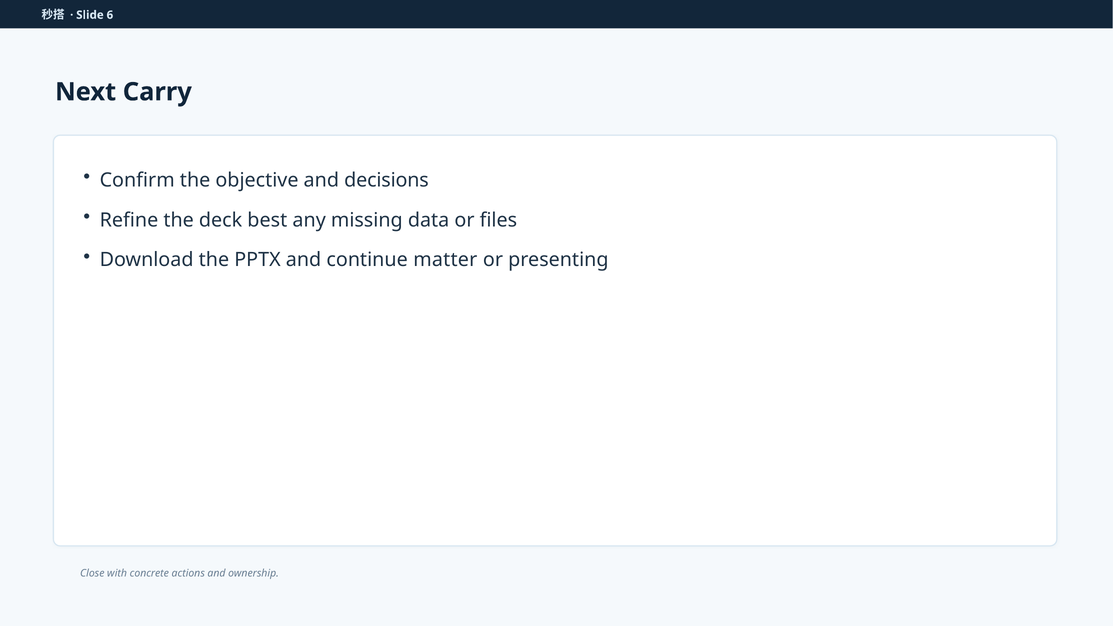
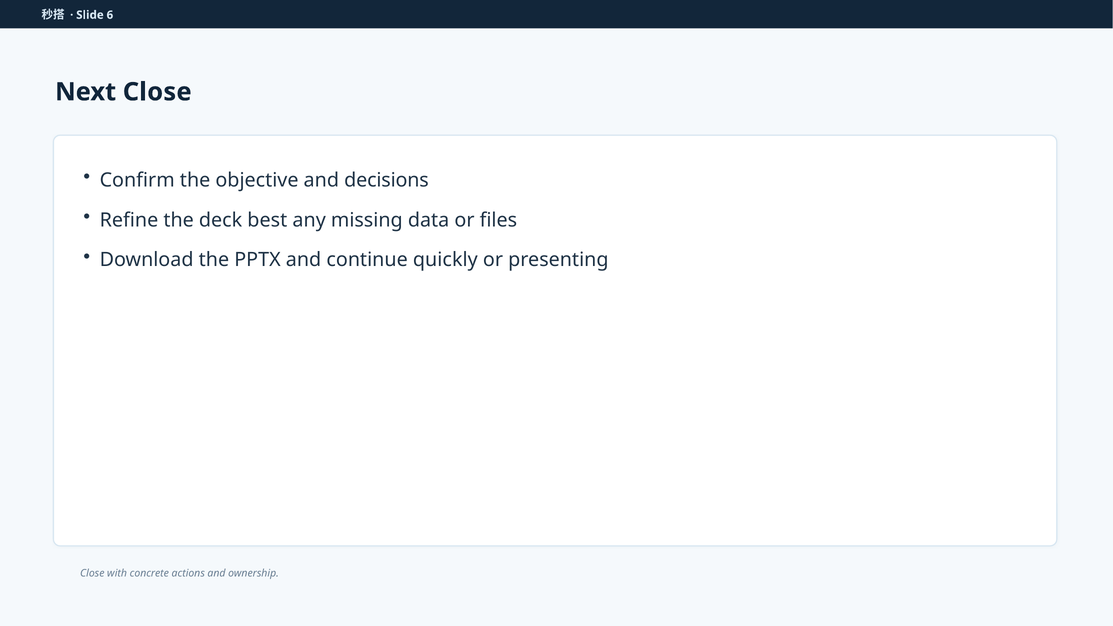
Next Carry: Carry -> Close
matter: matter -> quickly
